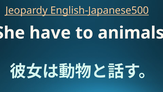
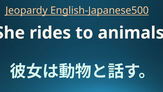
have: have -> rides
